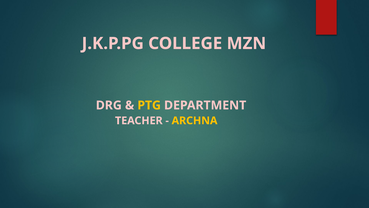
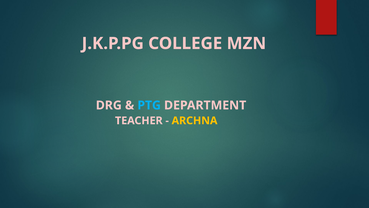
PTG colour: yellow -> light blue
